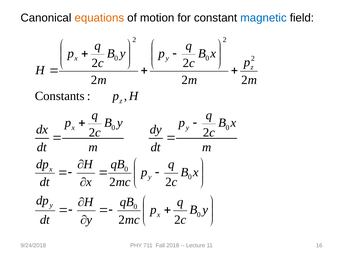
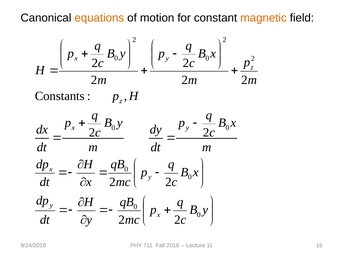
magnetic colour: blue -> orange
